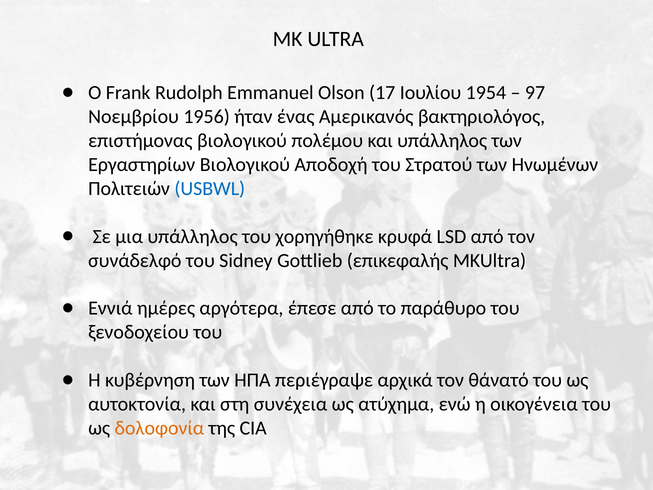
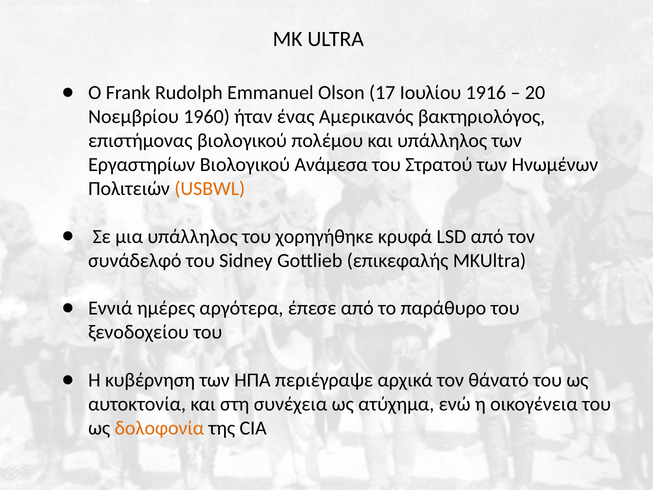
1954: 1954 -> 1916
97: 97 -> 20
1956: 1956 -> 1960
Αποδοχή: Αποδοχή -> Ανάμεσα
USBWL colour: blue -> orange
